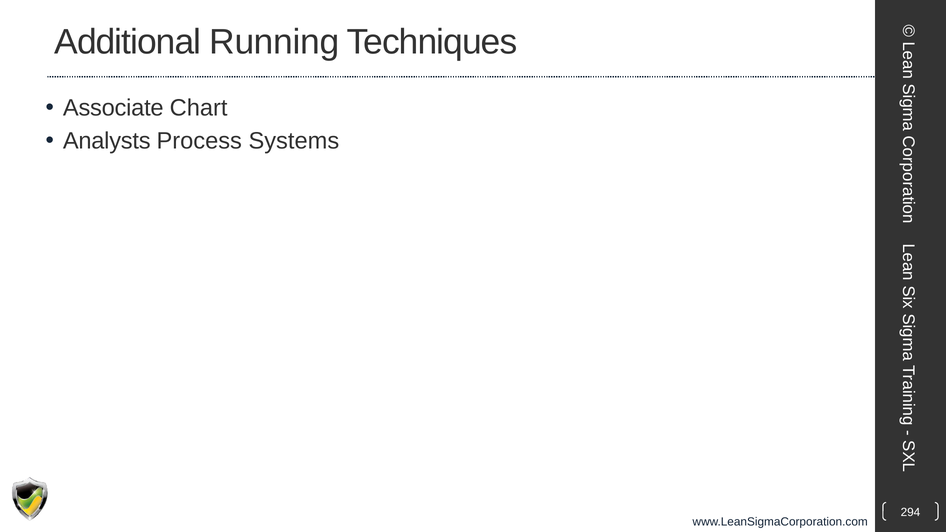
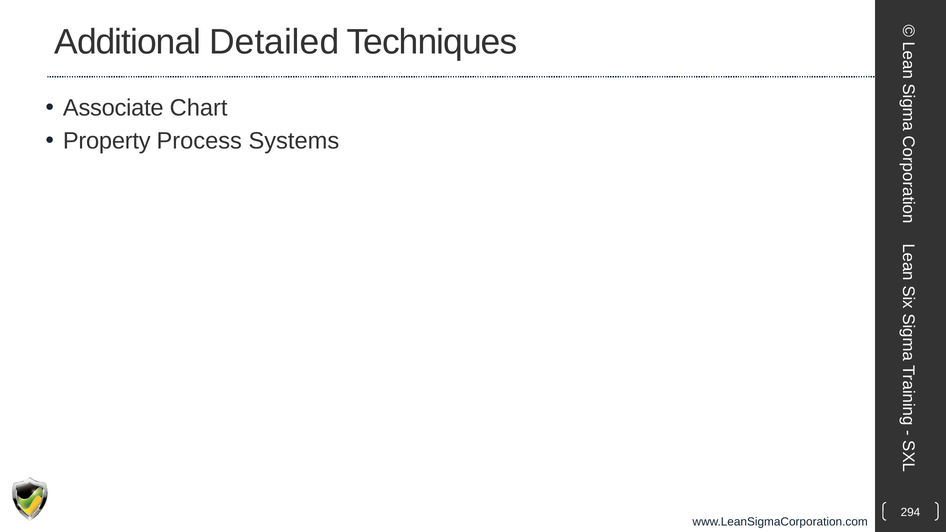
Running: Running -> Detailed
Analysts: Analysts -> Property
